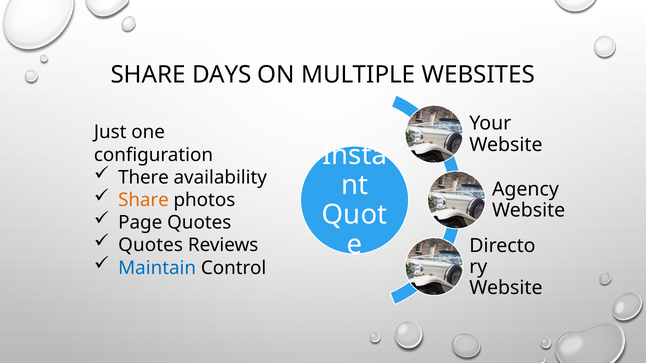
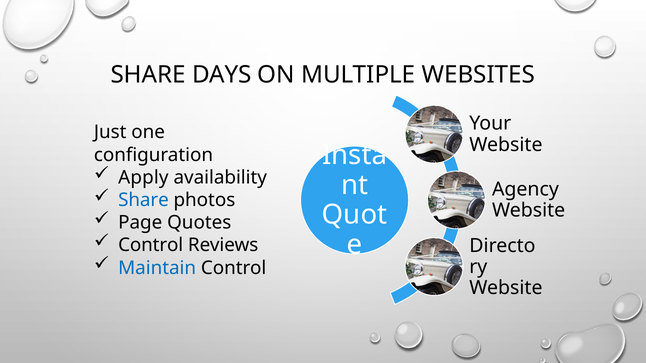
There: There -> Apply
Share at (143, 200) colour: orange -> blue
Quotes at (151, 245): Quotes -> Control
